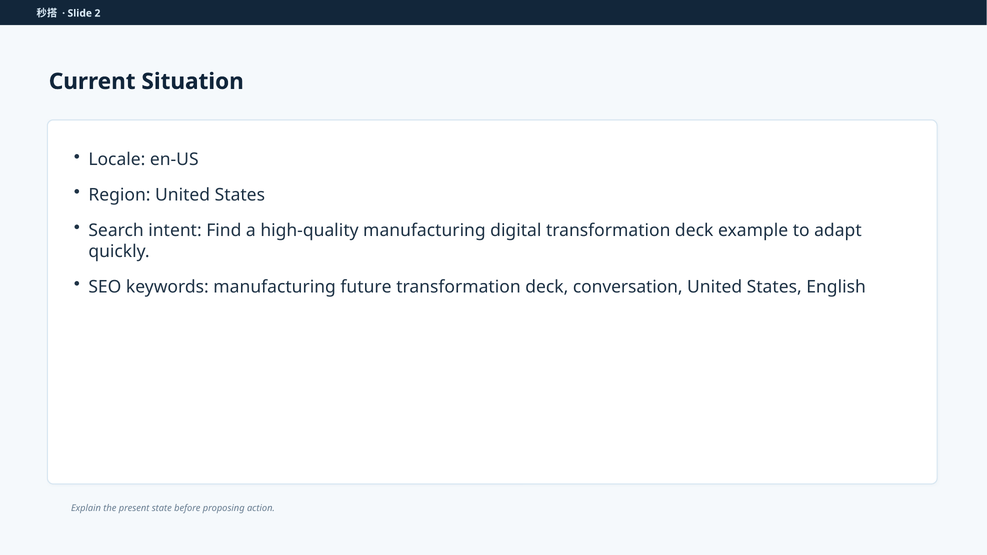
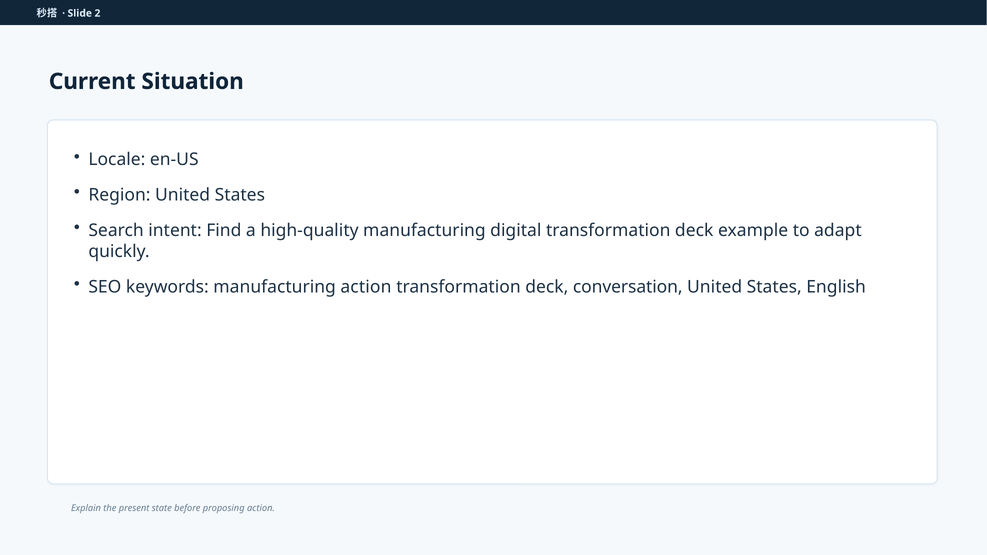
manufacturing future: future -> action
